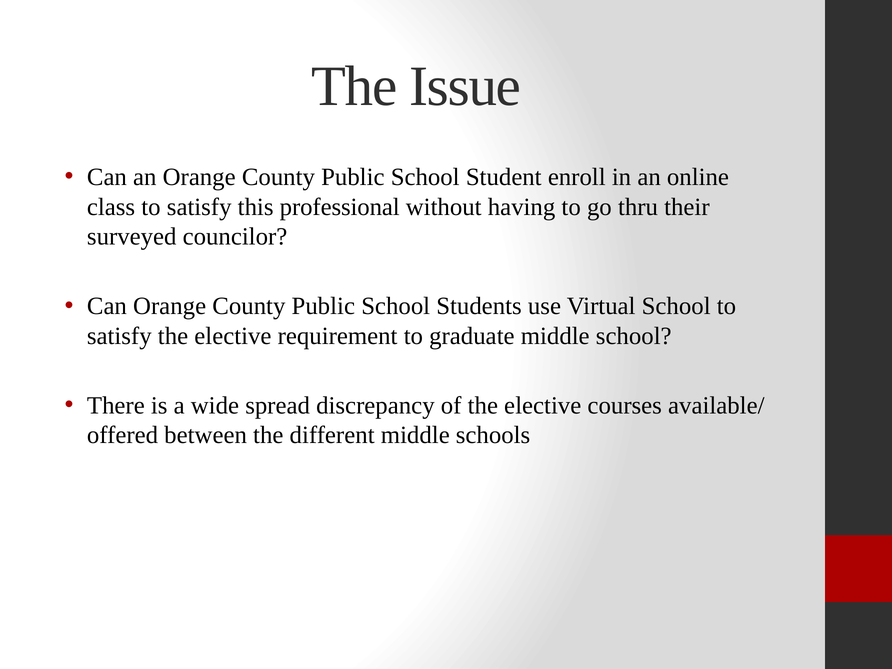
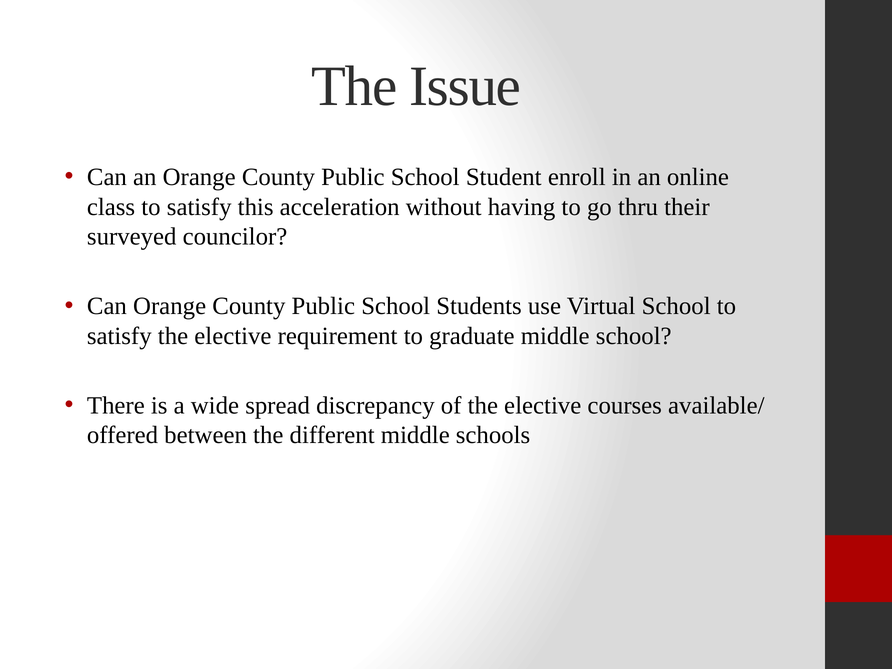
professional: professional -> acceleration
